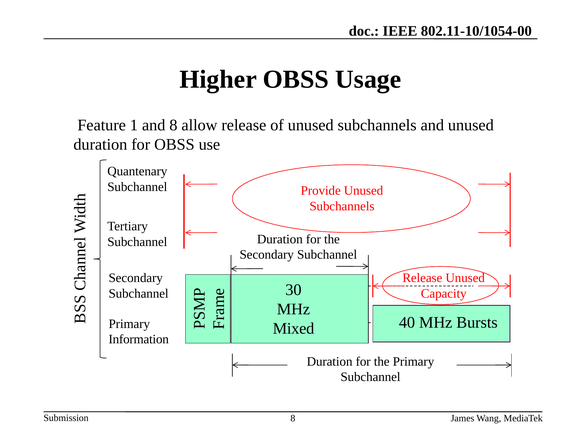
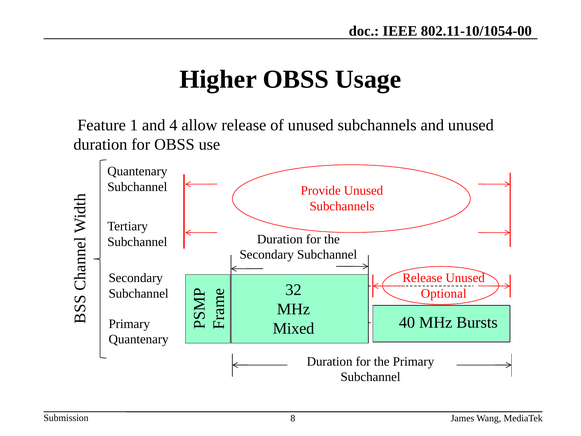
and 8: 8 -> 4
Capacity: Capacity -> Optional
30: 30 -> 32
Information at (139, 339): Information -> Quantenary
